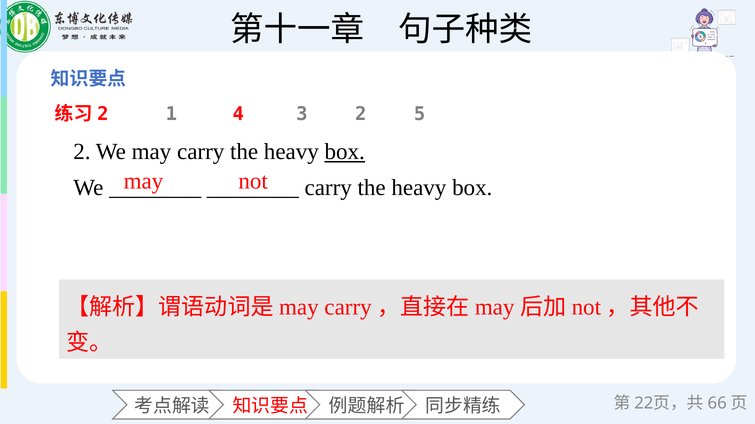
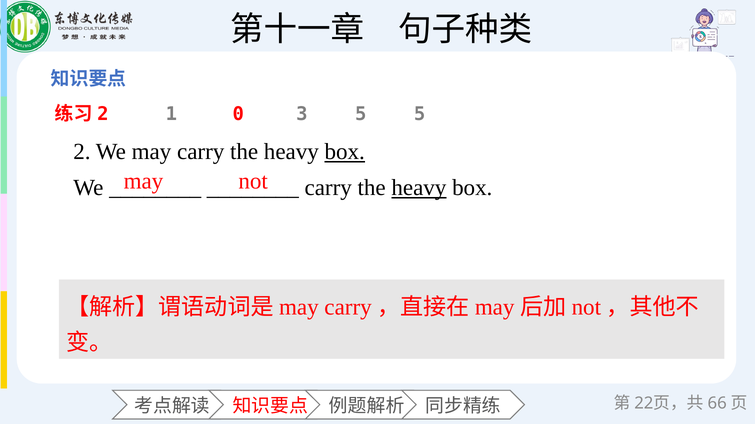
4: 4 -> 0
3 2: 2 -> 5
heavy at (419, 188) underline: none -> present
